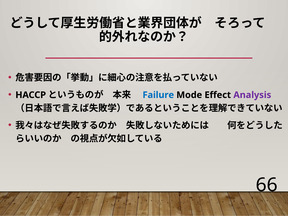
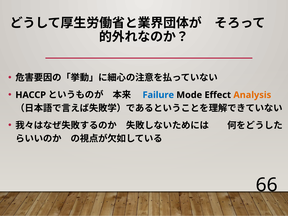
Analysis colour: purple -> orange
